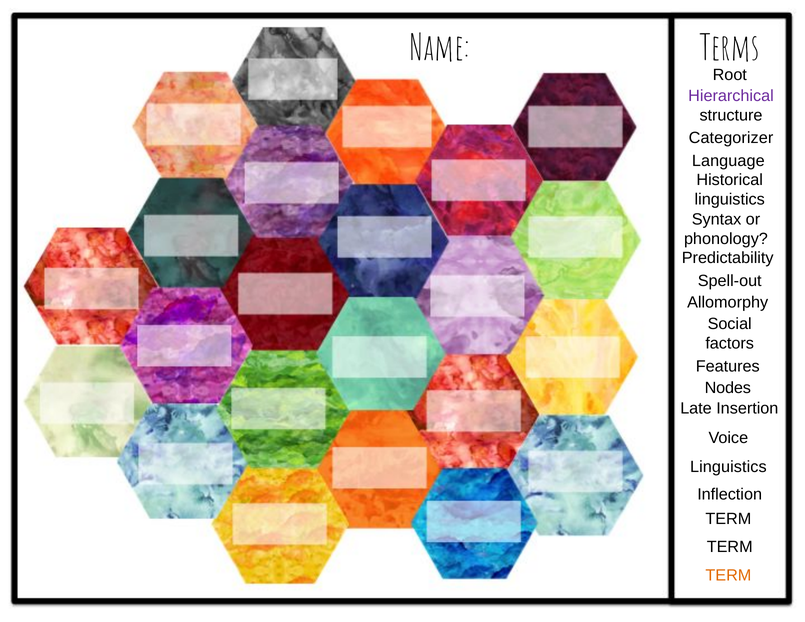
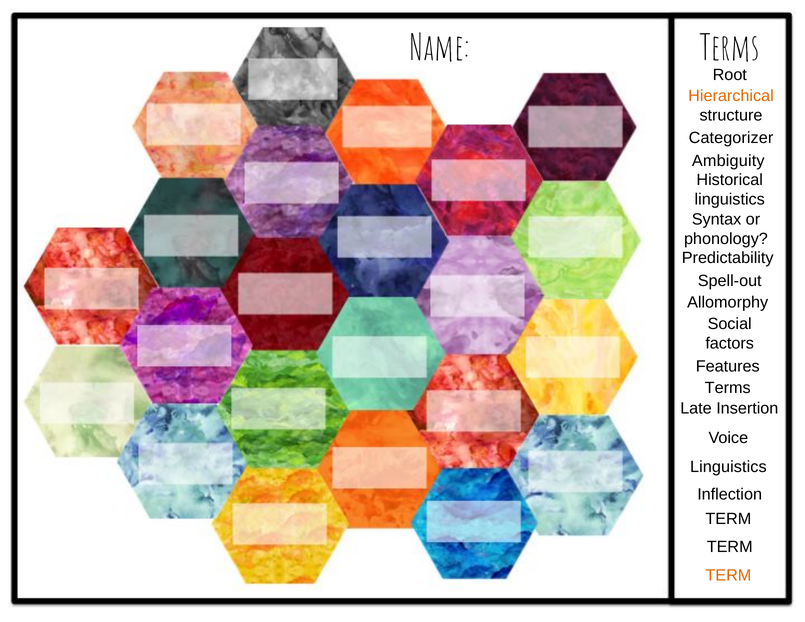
Hierarchical colour: purple -> orange
Language: Language -> Ambiguity
Nodes at (728, 388): Nodes -> Terms
